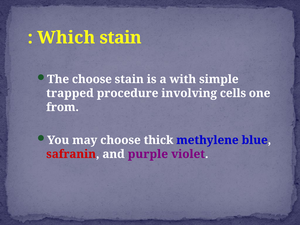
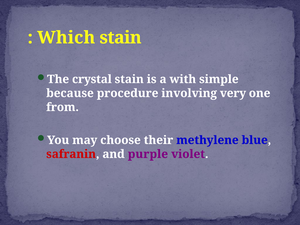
The choose: choose -> crystal
trapped: trapped -> because
cells: cells -> very
thick: thick -> their
